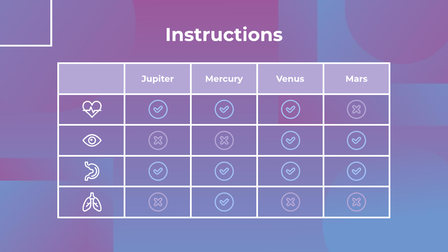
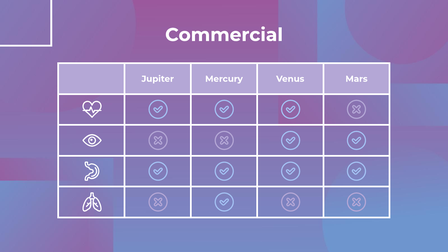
Instructions: Instructions -> Commercial
